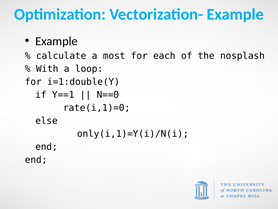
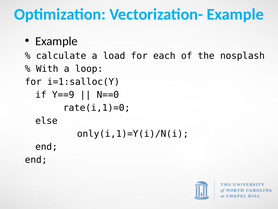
most: most -> load
i=1:double(Y: i=1:double(Y -> i=1:salloc(Y
Y==1: Y==1 -> Y==9
